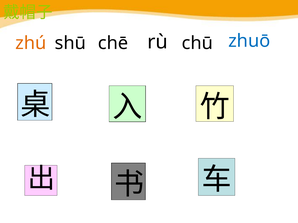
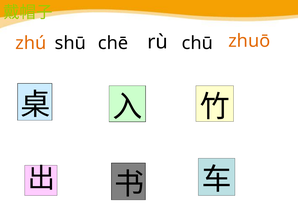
zhuō colour: blue -> orange
